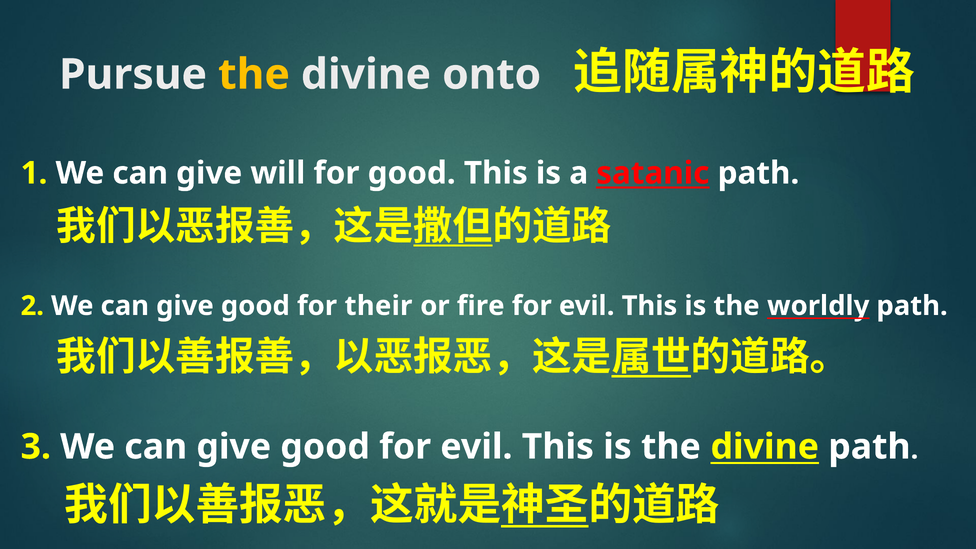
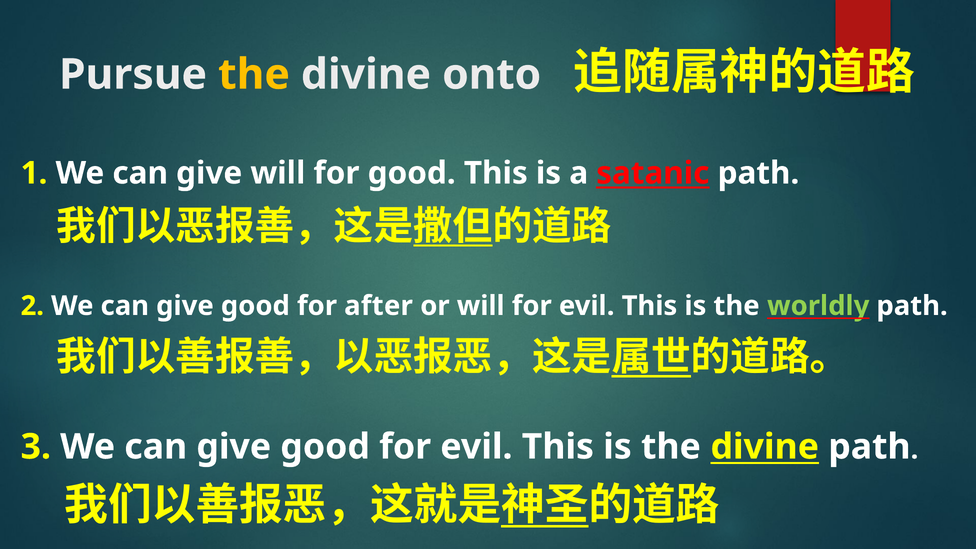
their: their -> after
or fire: fire -> will
worldly colour: white -> light green
